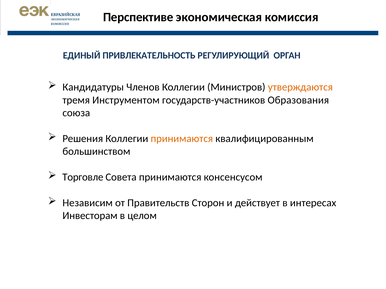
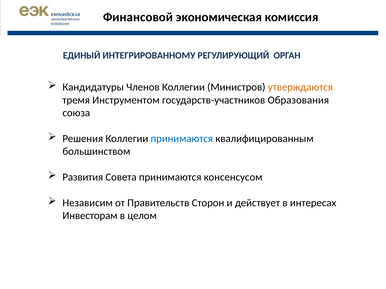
Перспективе: Перспективе -> Финансовой
ПРИВЛЕКАТЕЛЬНОСТЬ: ПРИВЛЕКАТЕЛЬНОСТЬ -> ИНТЕГРИРОВАННОМУ
принимаются at (182, 139) colour: orange -> blue
Торговле: Торговле -> Развития
